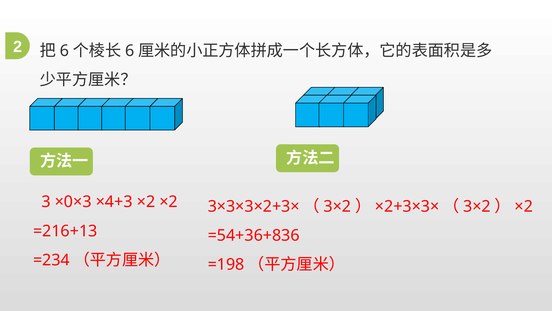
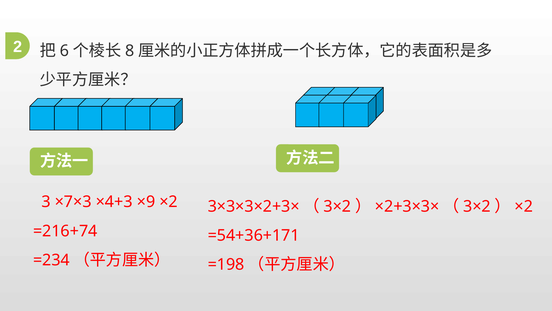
6 at (130, 51): 6 -> 8
×0×3: ×0×3 -> ×7×3
×4+3 ×2: ×2 -> ×9
=216+13: =216+13 -> =216+74
=54+36+836: =54+36+836 -> =54+36+171
